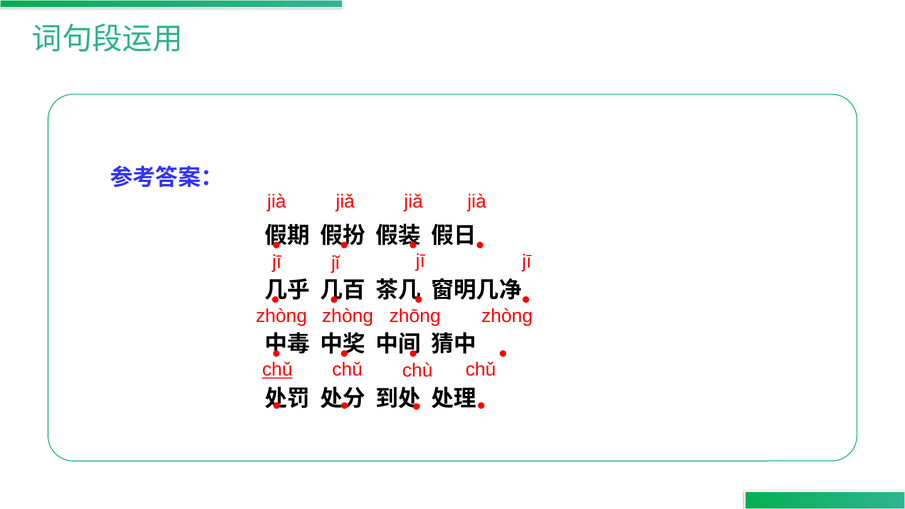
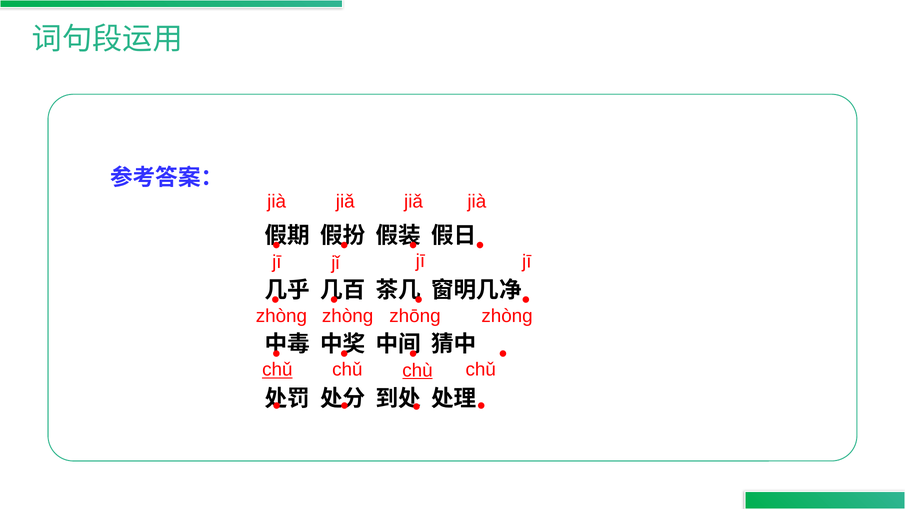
chù underline: none -> present
